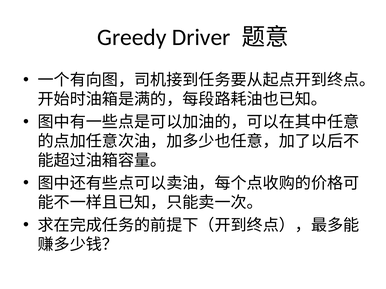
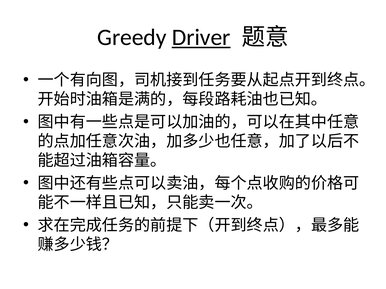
Driver underline: none -> present
